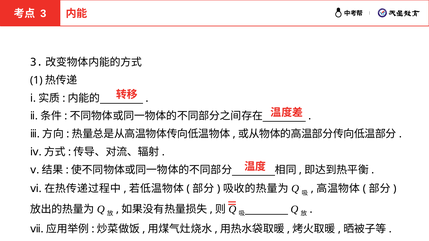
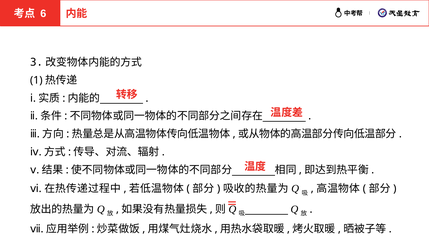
3: 3 -> 6
